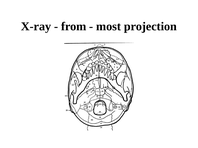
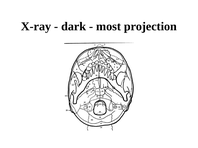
from: from -> dark
